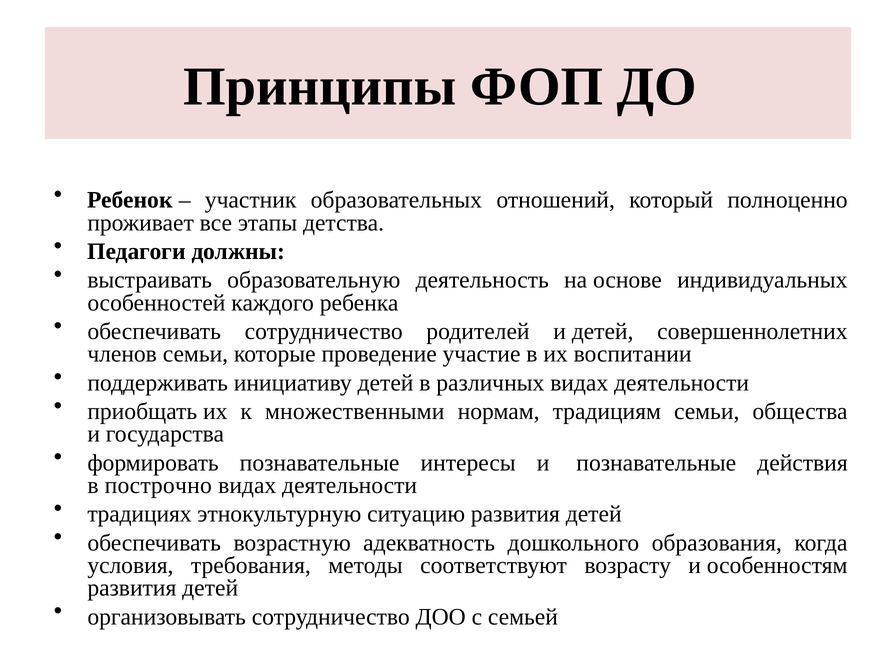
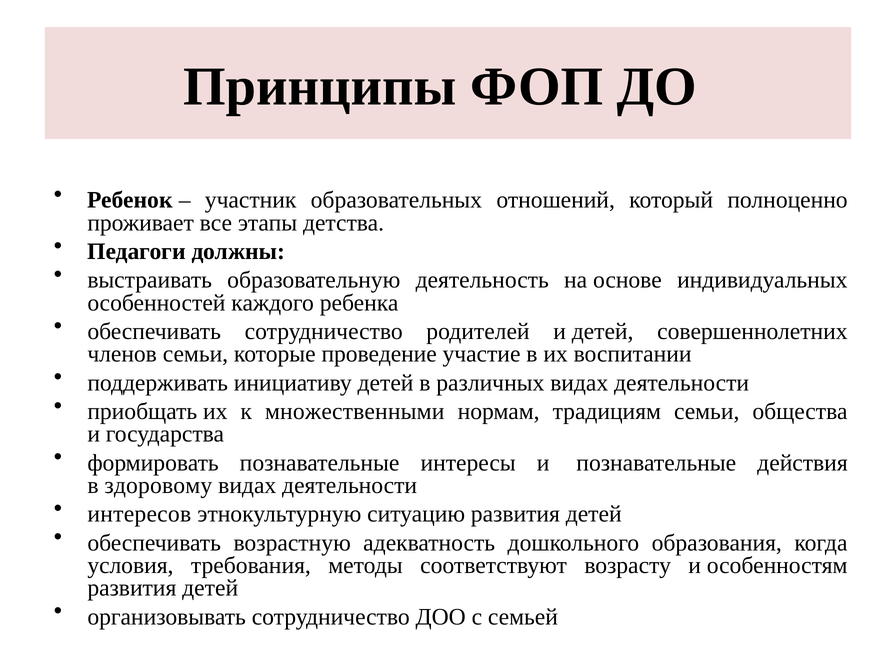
построчно: построчно -> здоровому
традициях: традициях -> интересов
